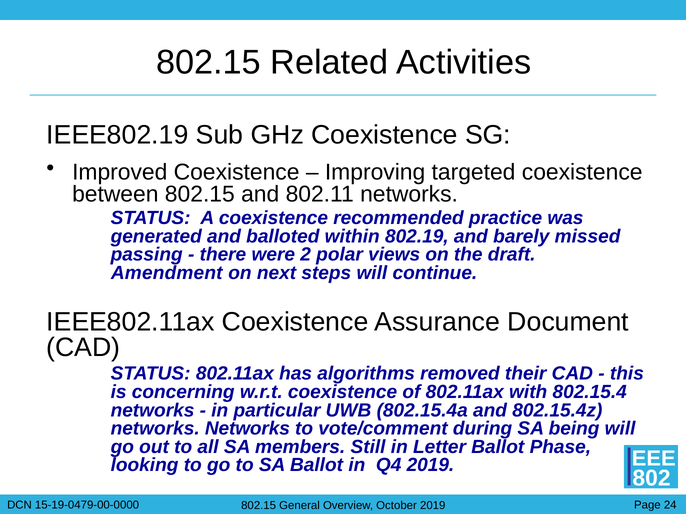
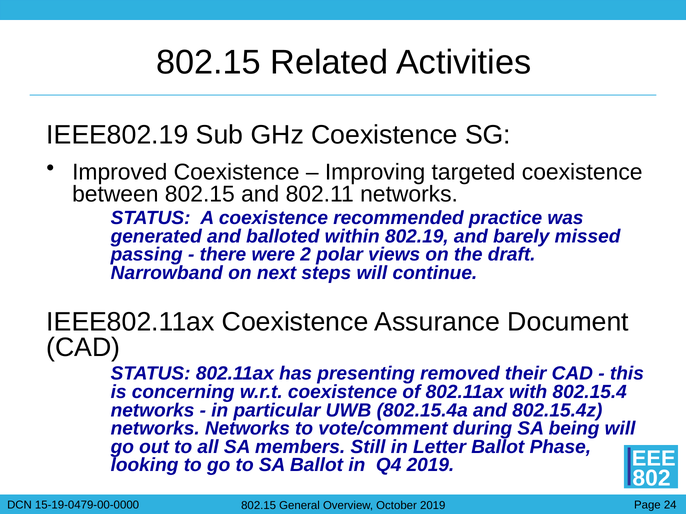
Amendment: Amendment -> Narrowband
algorithms: algorithms -> presenting
